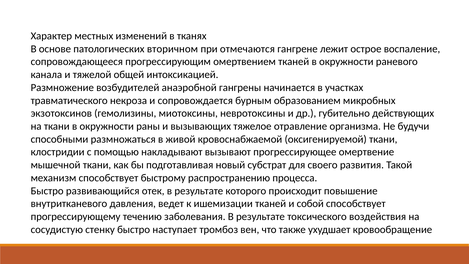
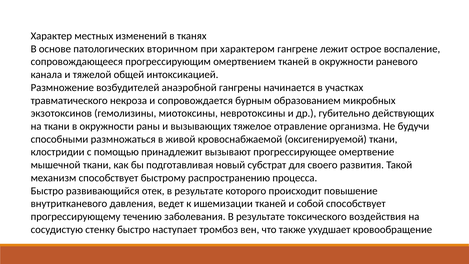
отмечаются: отмечаются -> характером
накладывают: накладывают -> принадлежит
